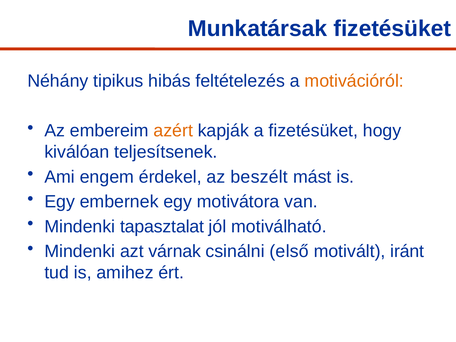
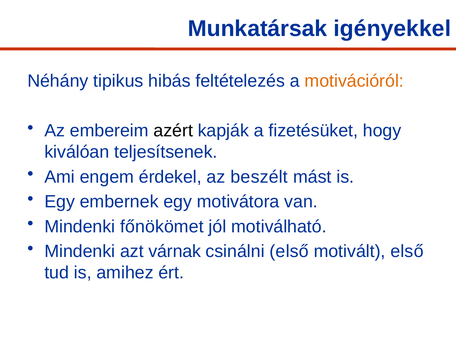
Munkatársak fizetésüket: fizetésüket -> igényekkel
azért colour: orange -> black
tapasztalat: tapasztalat -> főnökömet
motivált iránt: iránt -> első
